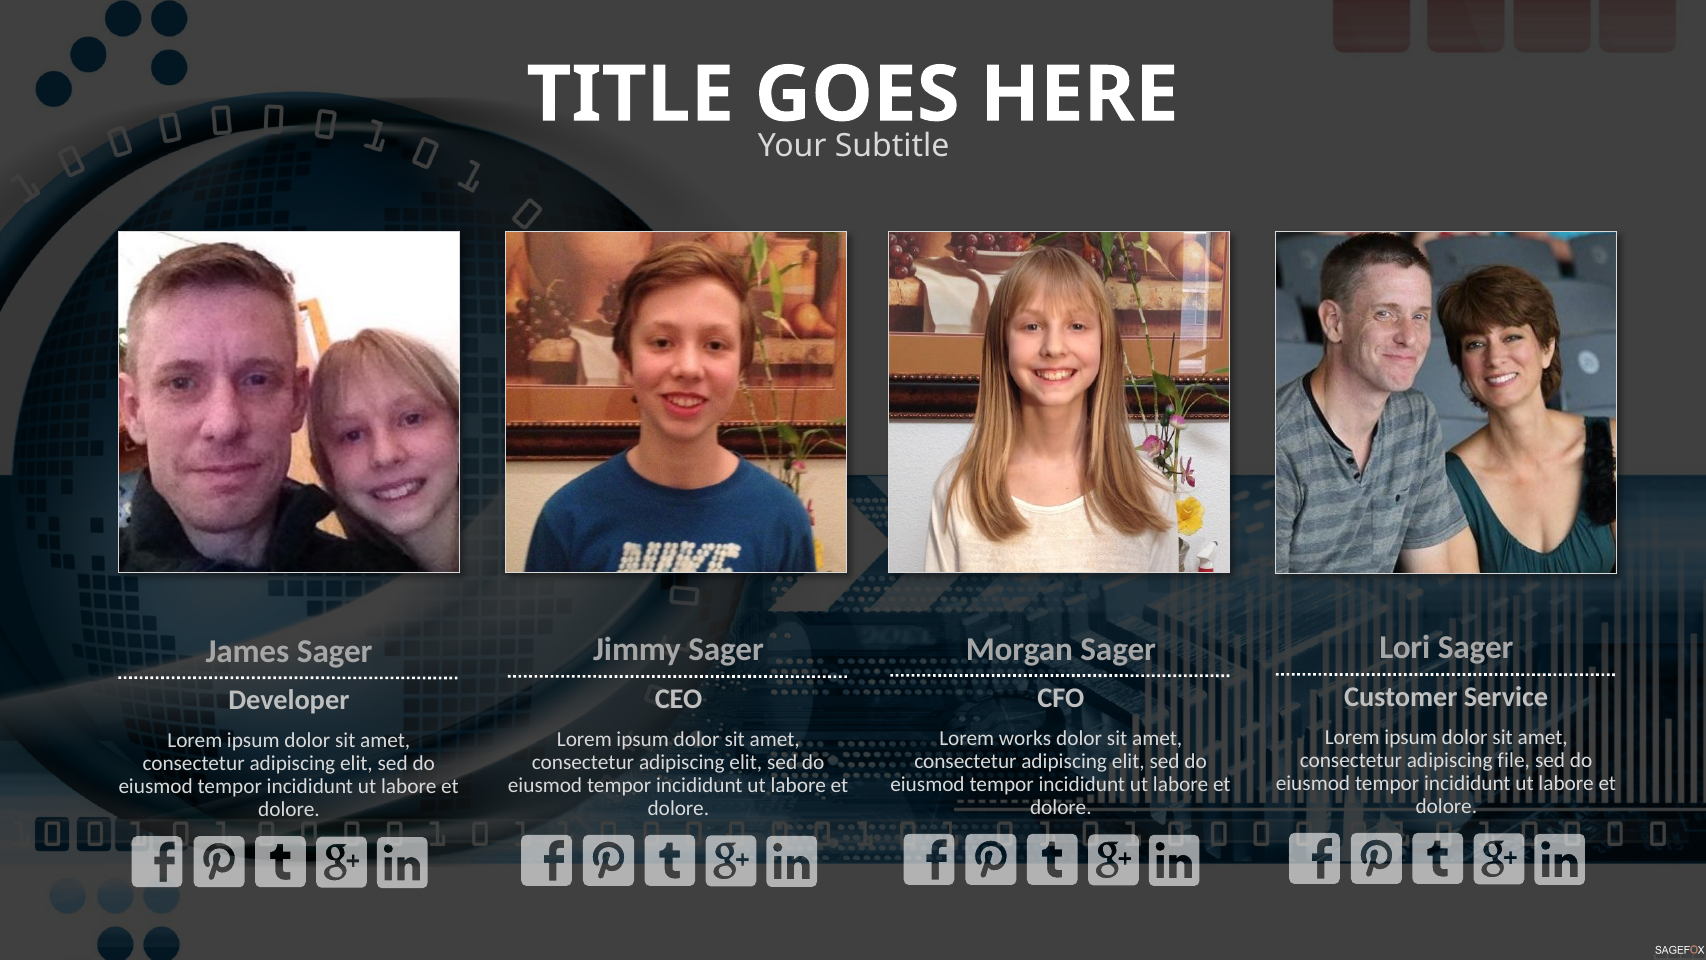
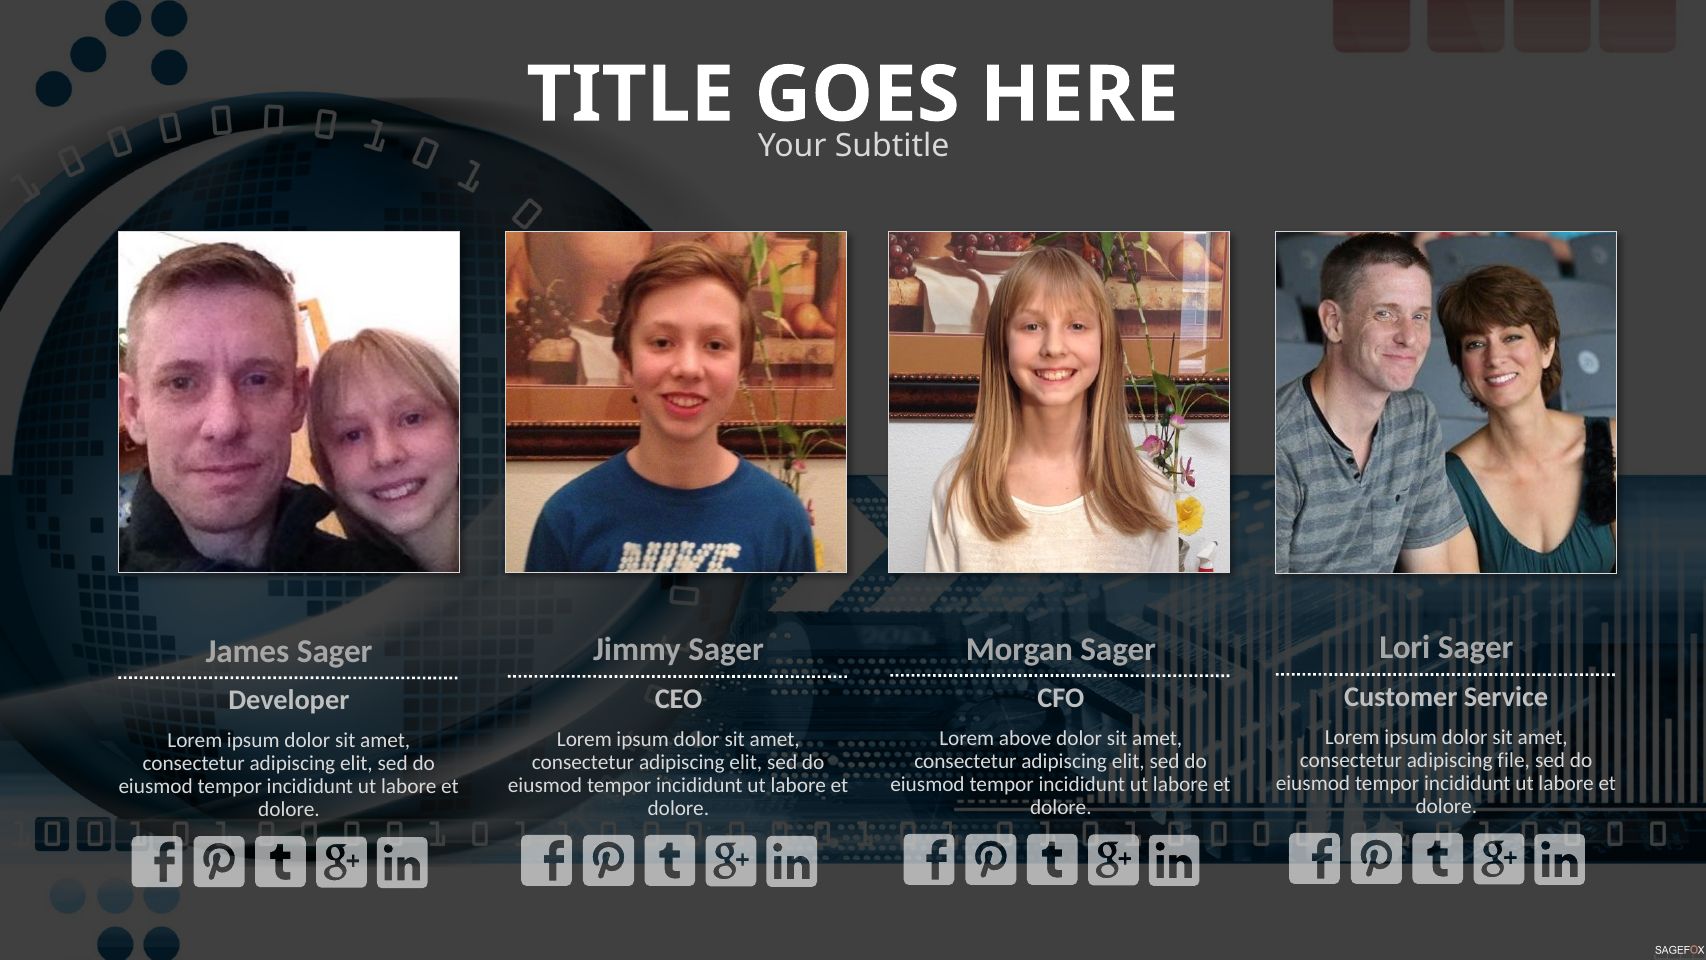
works: works -> above
